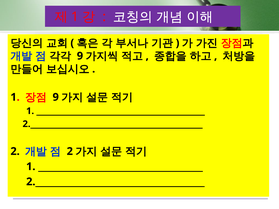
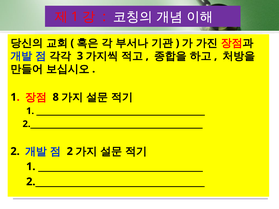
9 at (80, 56): 9 -> 3
9 at (56, 97): 9 -> 8
